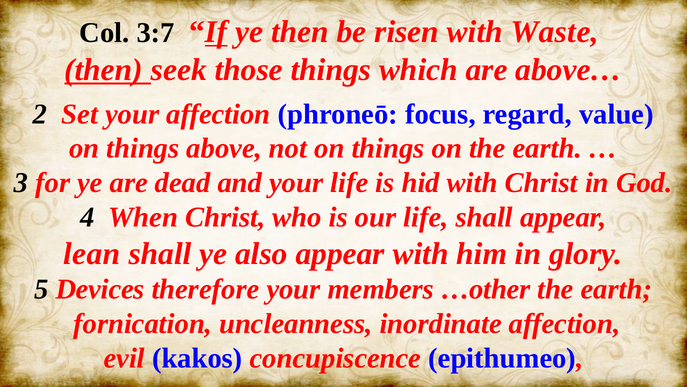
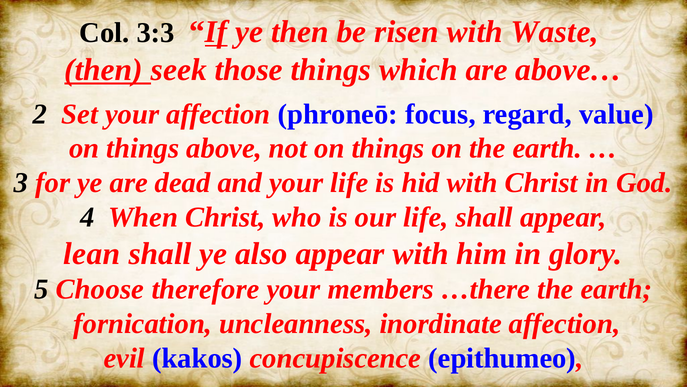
3:7: 3:7 -> 3:3
Devices: Devices -> Choose
…other: …other -> …there
